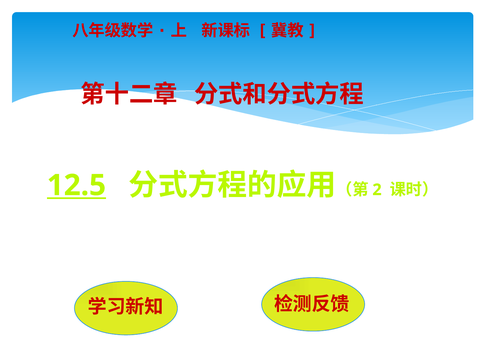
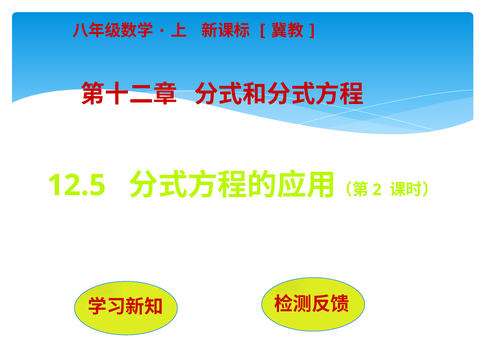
12.5 underline: present -> none
